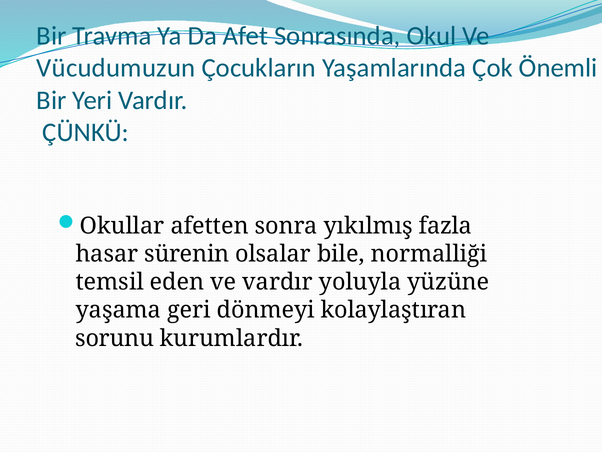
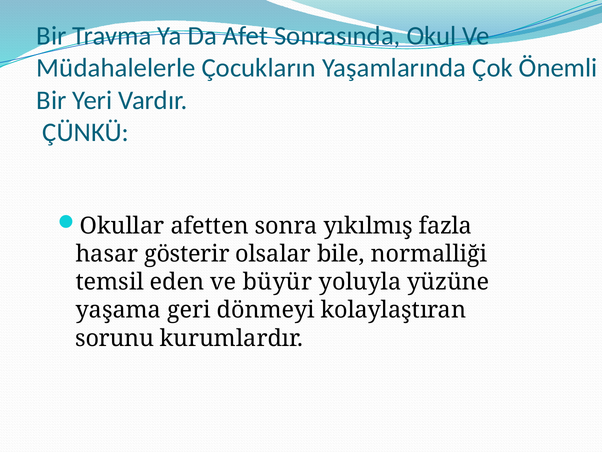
Vücudumuzun: Vücudumuzun -> Müdahalelerle
sürenin: sürenin -> gösterir
ve vardır: vardır -> büyür
